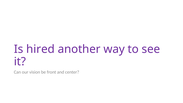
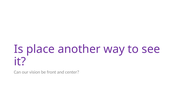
hired: hired -> place
